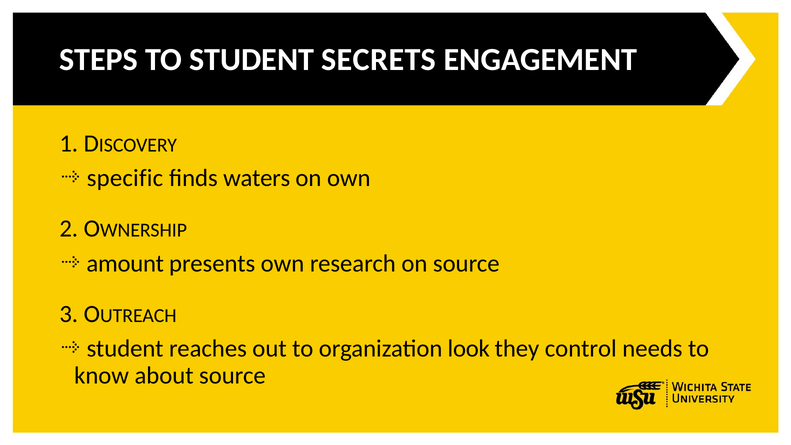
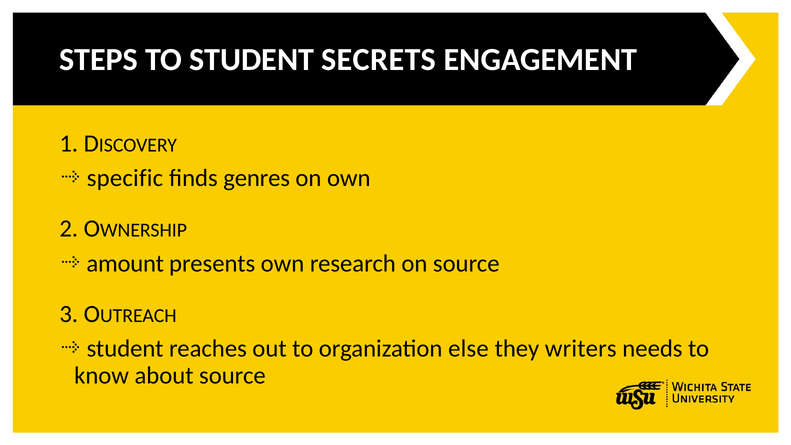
waters: waters -> genres
look: look -> else
control: control -> writers
